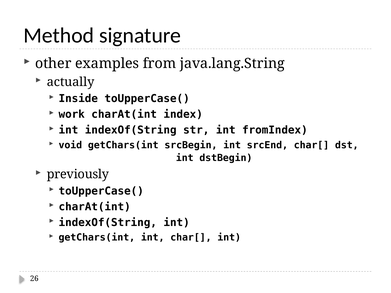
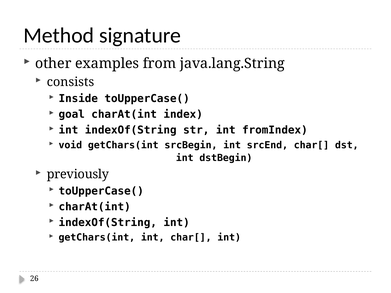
actually: actually -> consists
work: work -> goal
